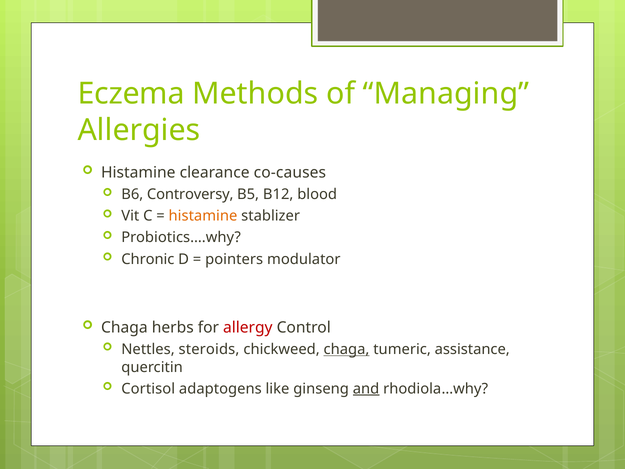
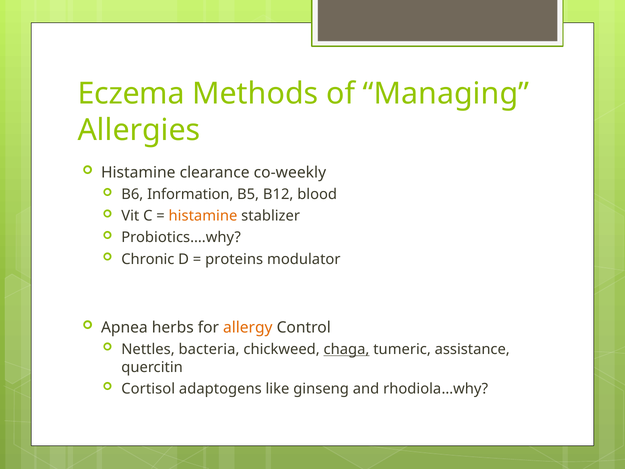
co-causes: co-causes -> co-weekly
Controversy: Controversy -> Information
pointers: pointers -> proteins
Chaga at (124, 327): Chaga -> Apnea
allergy colour: red -> orange
steroids: steroids -> bacteria
and underline: present -> none
